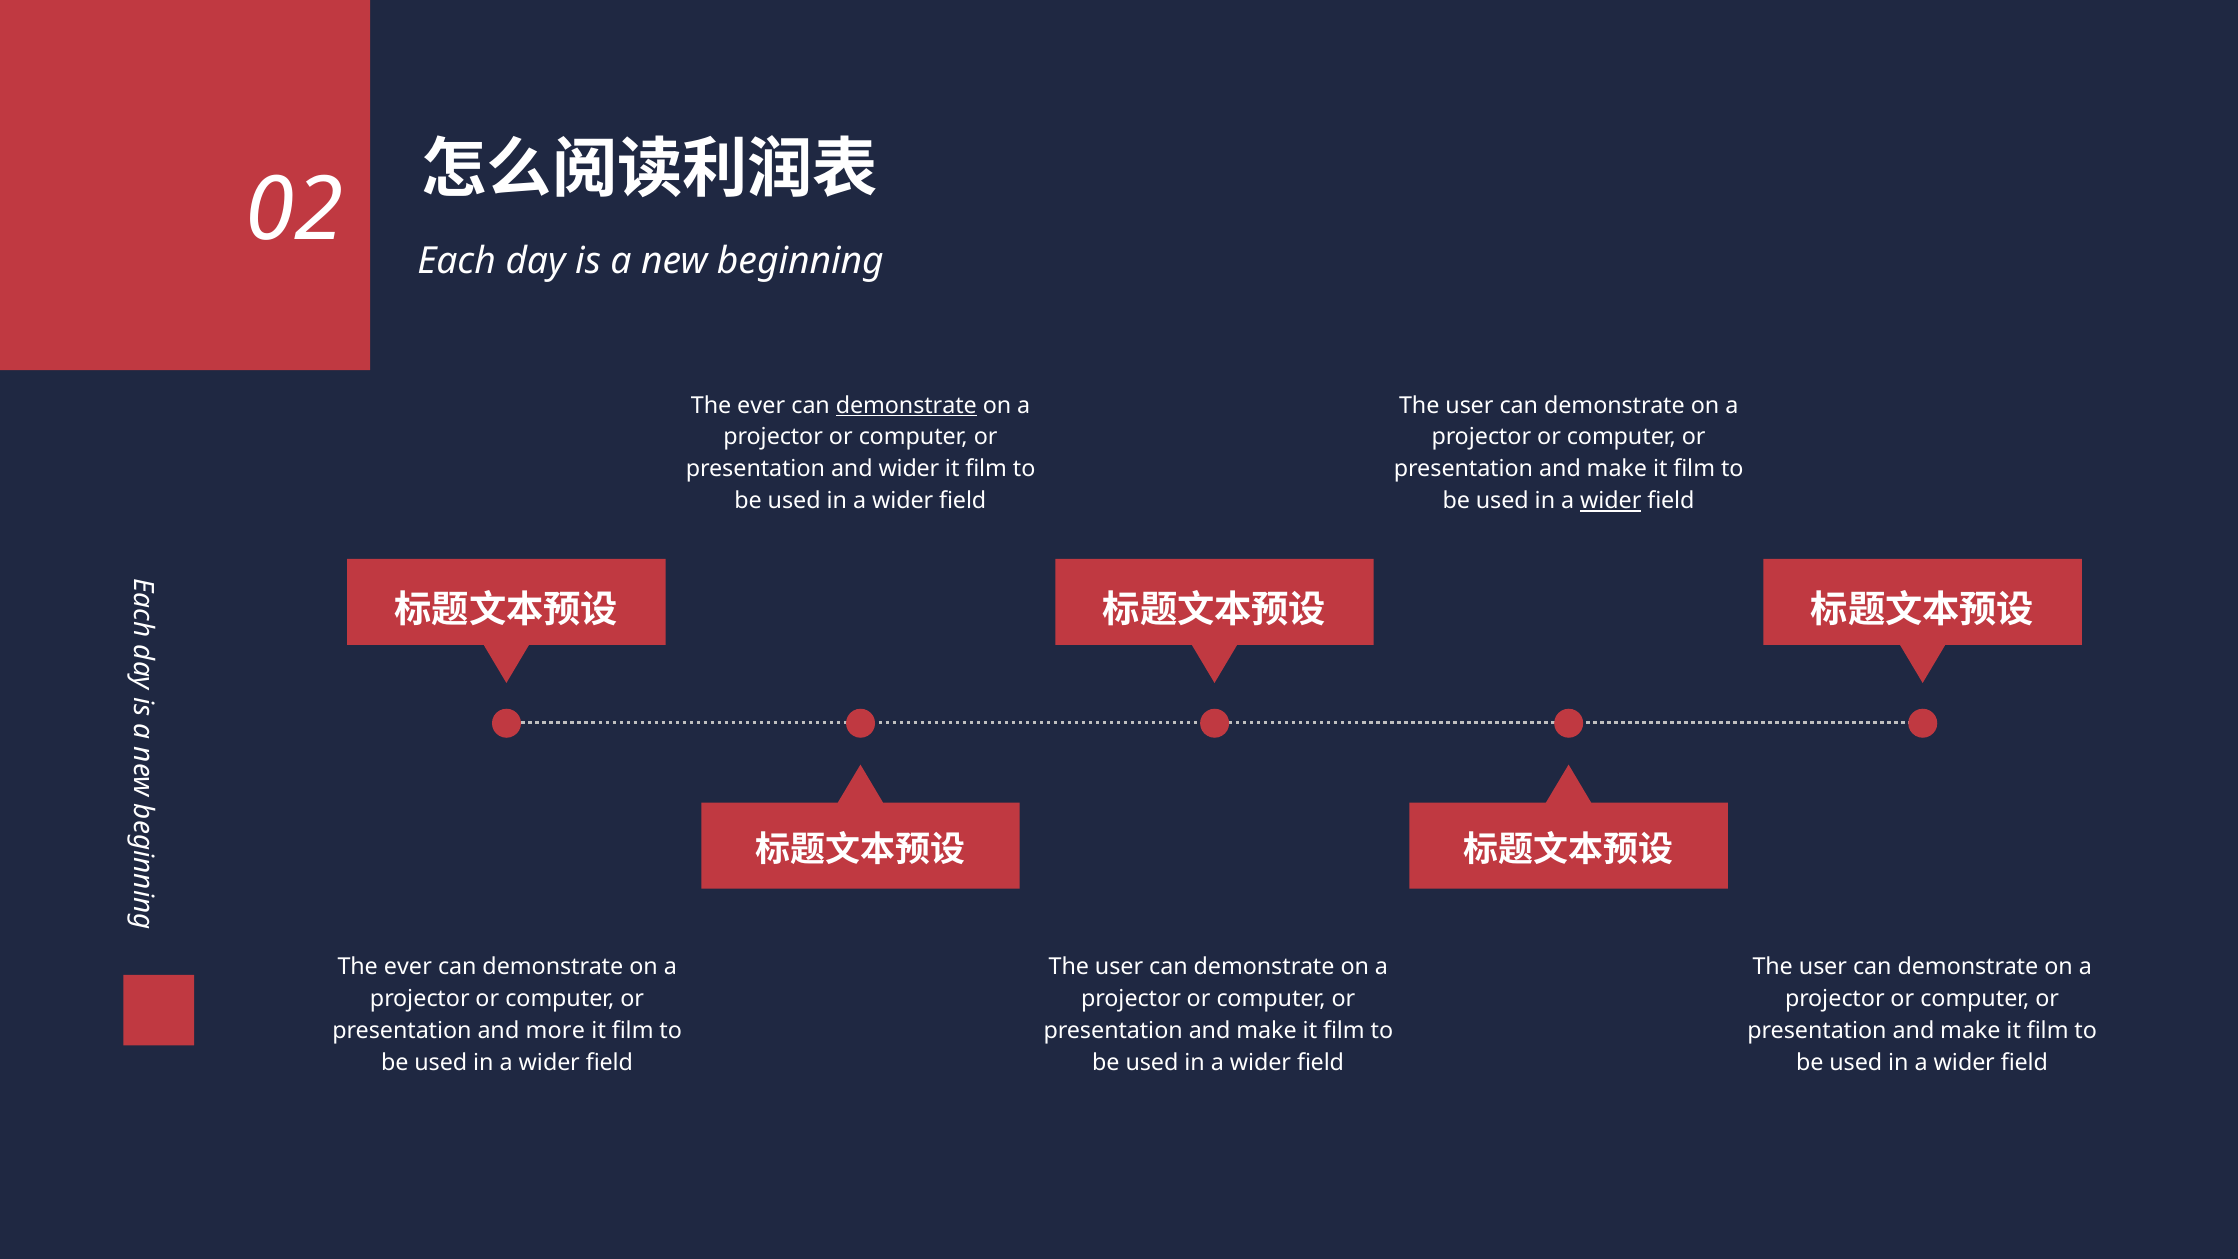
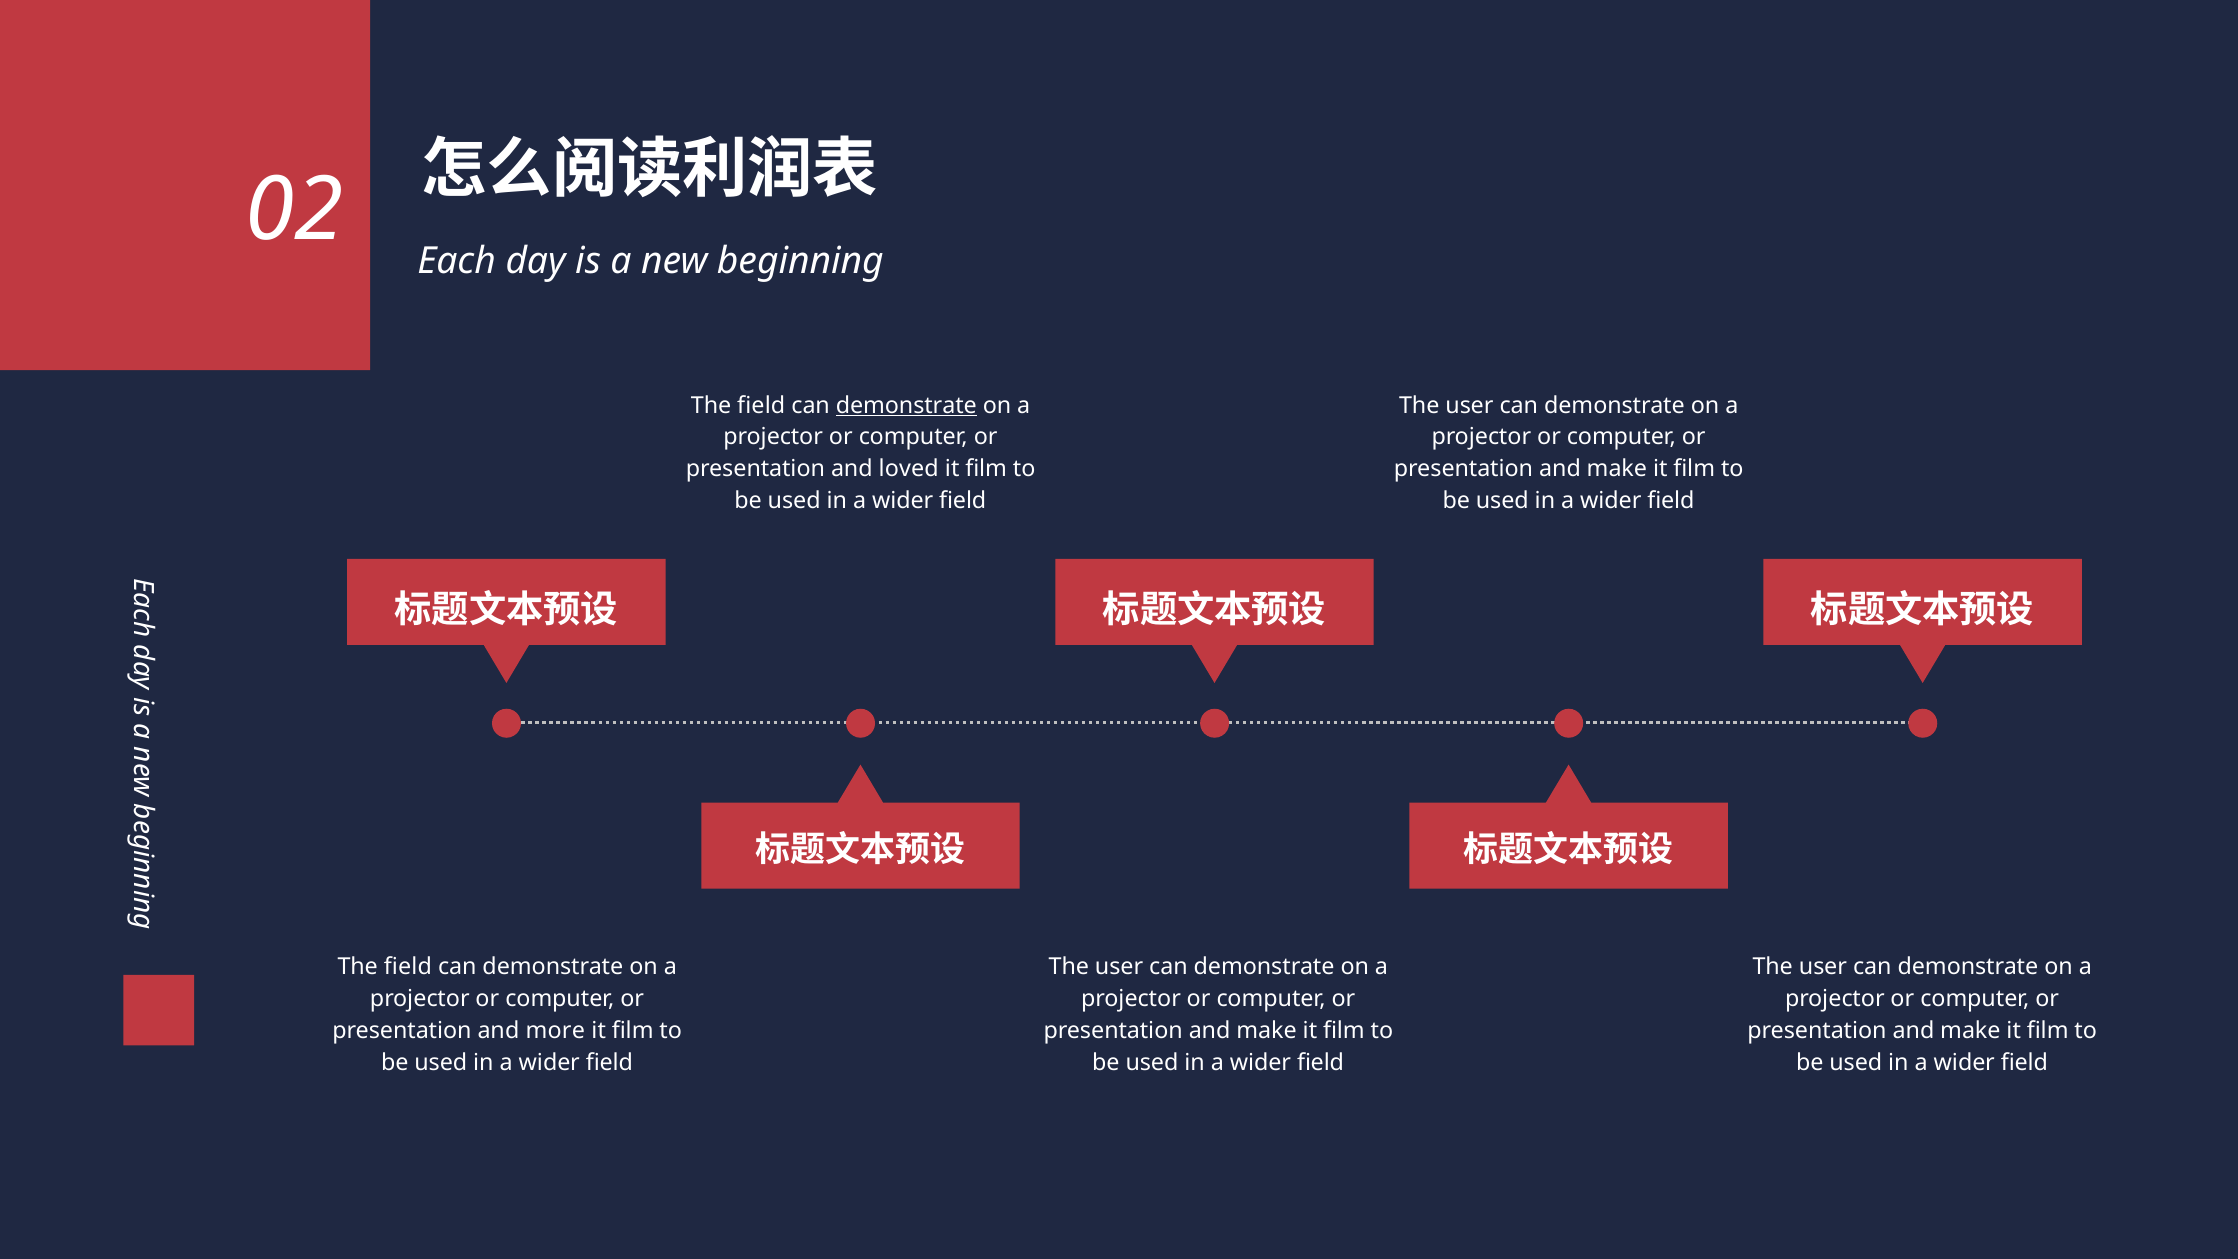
ever at (761, 405): ever -> field
and wider: wider -> loved
wider at (1611, 501) underline: present -> none
ever at (408, 967): ever -> field
